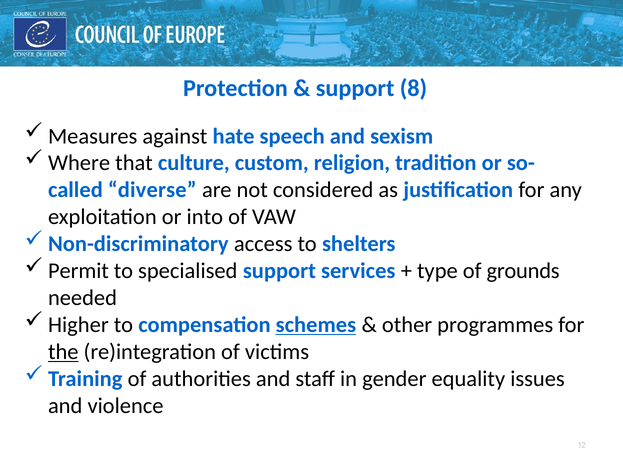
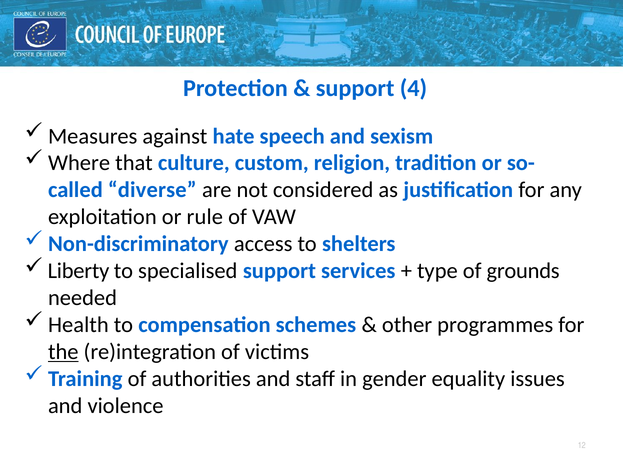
8: 8 -> 4
into: into -> rule
Permit: Permit -> Liberty
Higher: Higher -> Health
schemes underline: present -> none
